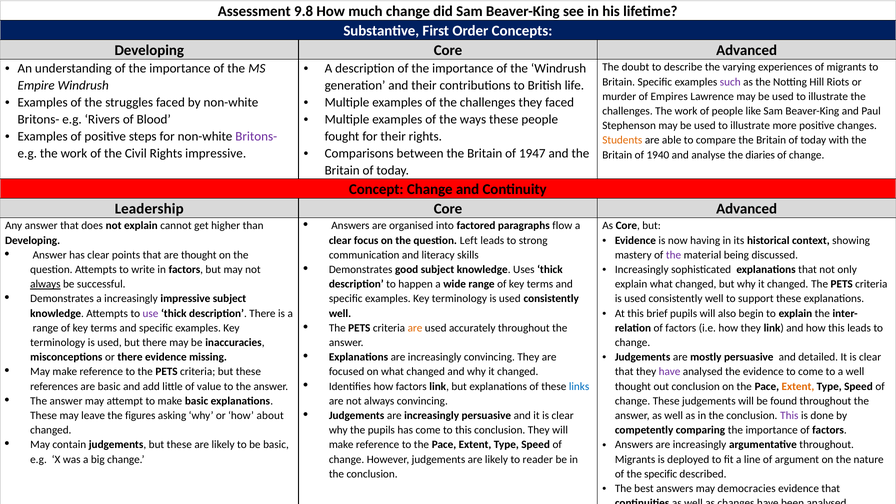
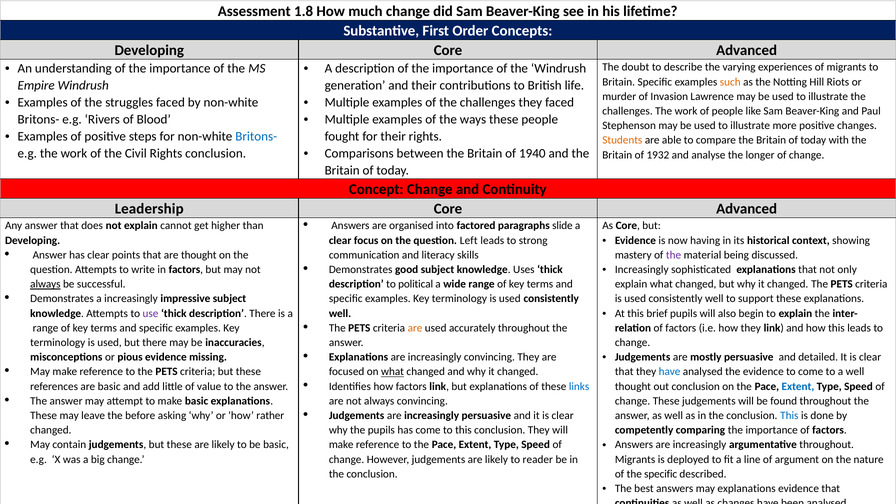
9.8: 9.8 -> 1.8
such colour: purple -> orange
Empires: Empires -> Invasion
Britons- at (256, 137) colour: purple -> blue
1947: 1947 -> 1940
Rights impressive: impressive -> conclusion
1940: 1940 -> 1932
diaries: diaries -> longer
flow: flow -> slide
happen: happen -> political
or there: there -> pious
what at (393, 372) underline: none -> present
have at (670, 372) colour: purple -> blue
Extent at (798, 386) colour: orange -> blue
figures: figures -> before
about: about -> rather
This at (789, 416) colour: purple -> blue
may democracies: democracies -> explanations
